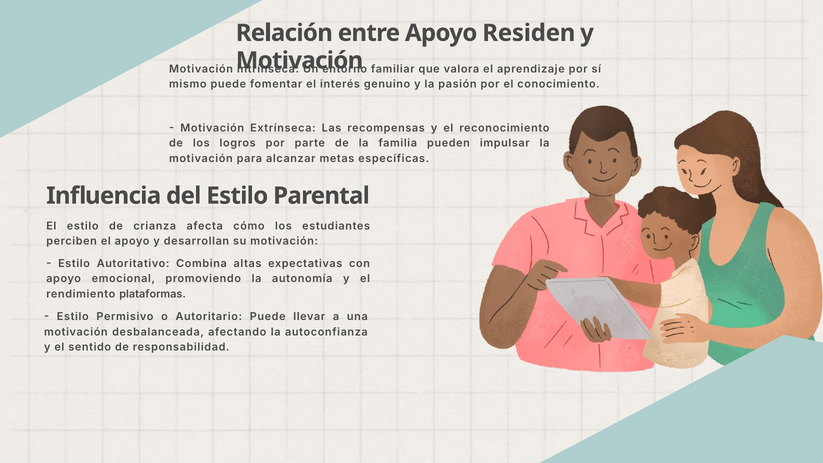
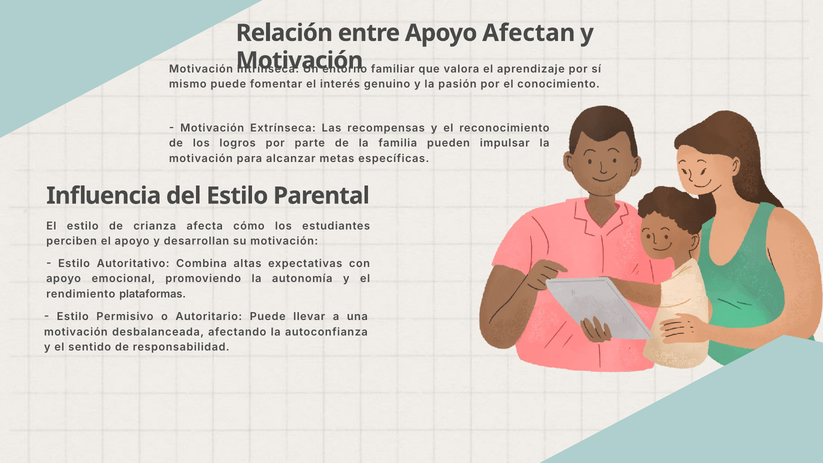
Residen: Residen -> Afectan
